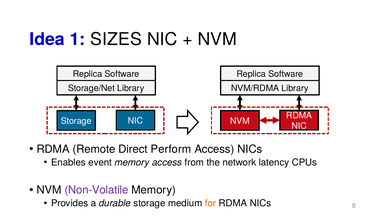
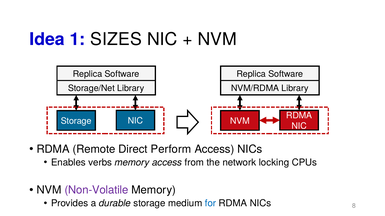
event: event -> verbs
latency: latency -> locking
for colour: orange -> blue
